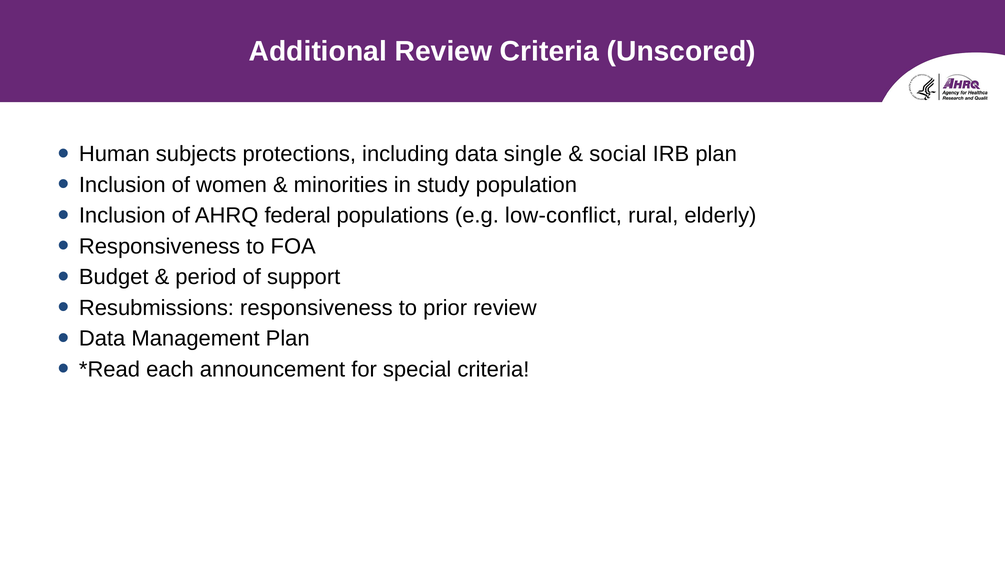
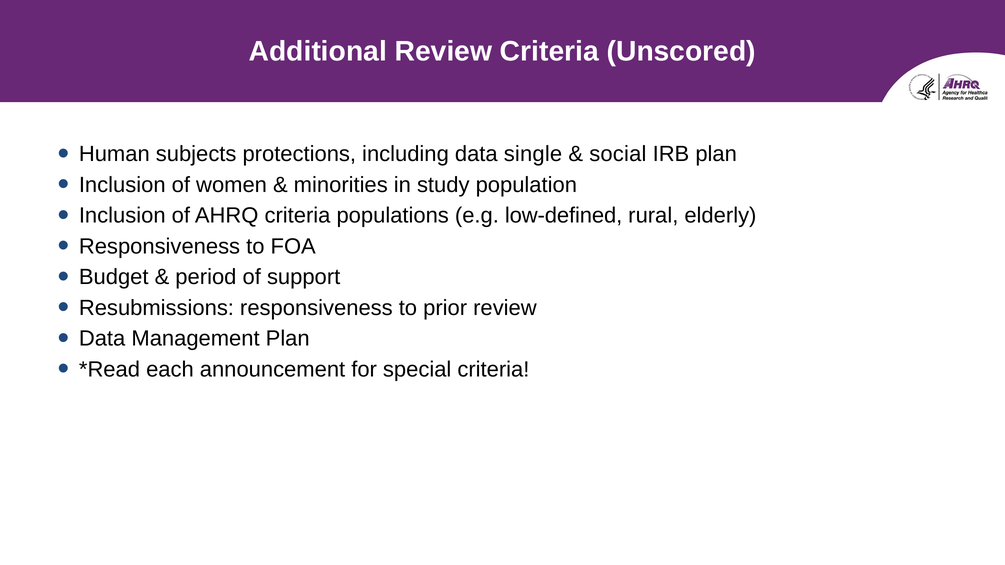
AHRQ federal: federal -> criteria
low-conflict: low-conflict -> low-defined
